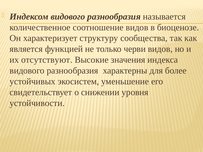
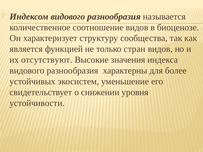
черви: черви -> стран
